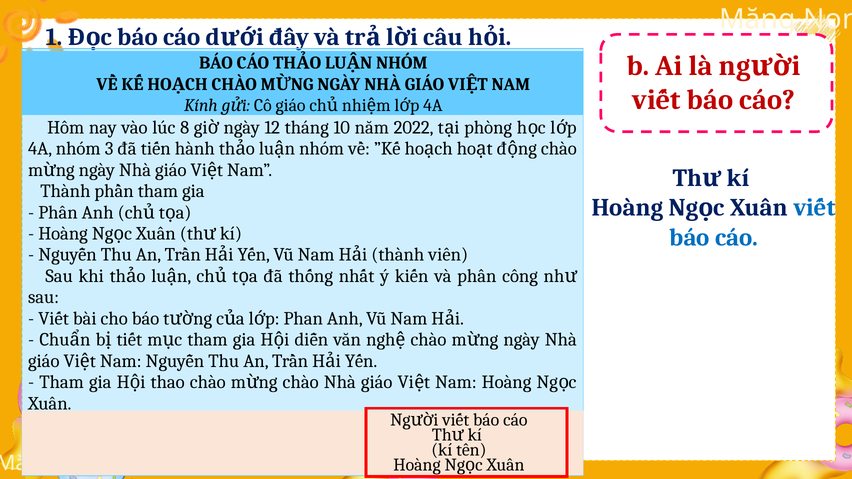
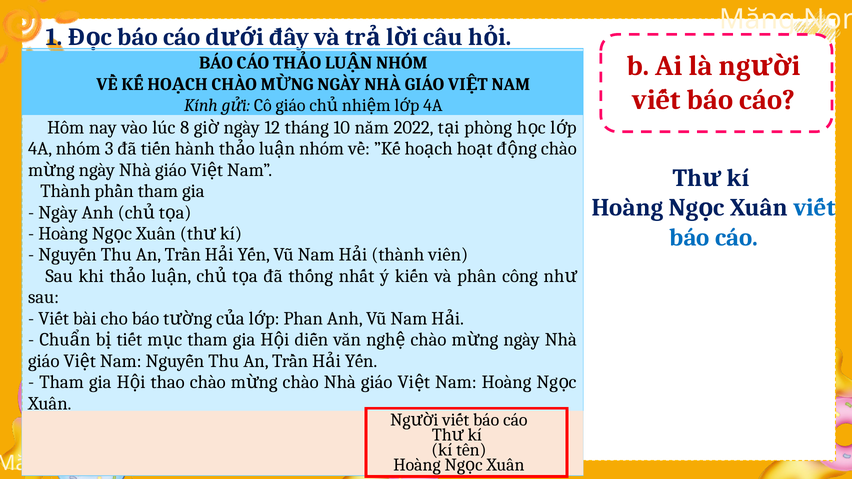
Phần at (58, 212): Phần -> Ngày
